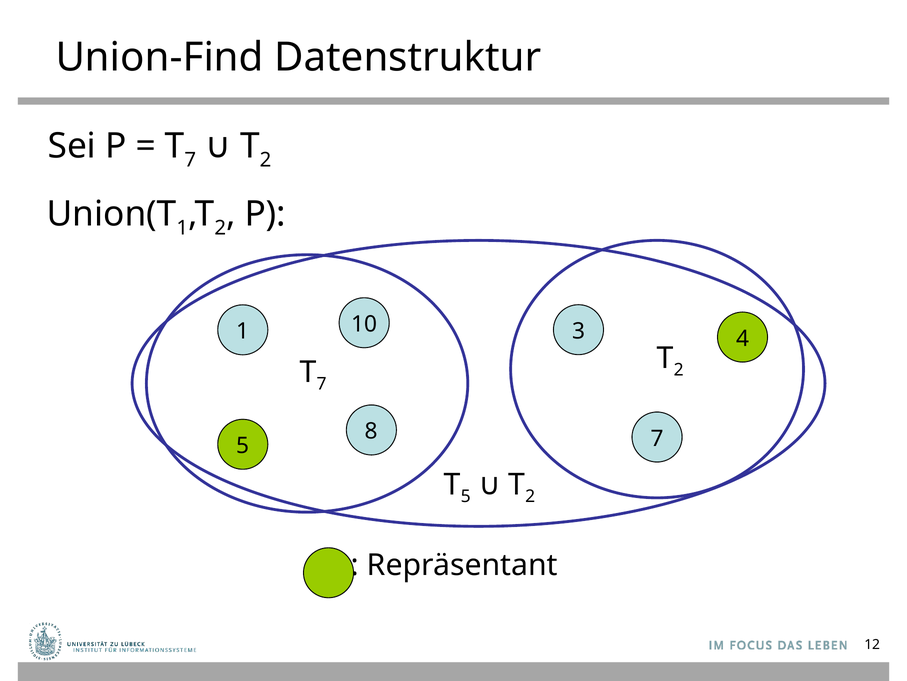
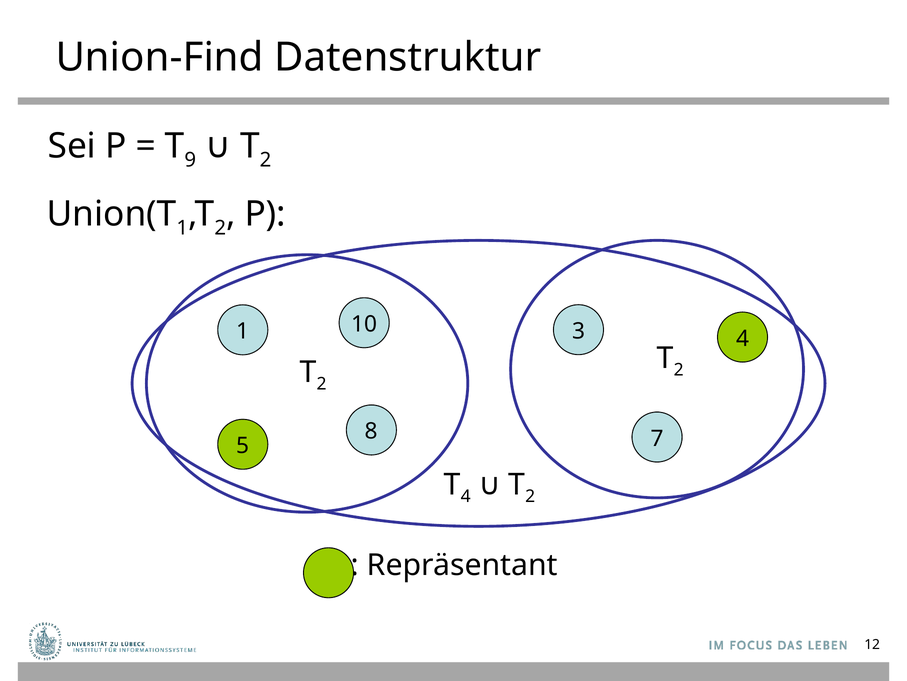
7 at (190, 160): 7 -> 9
7 at (322, 384): 7 -> 2
5 at (466, 496): 5 -> 4
